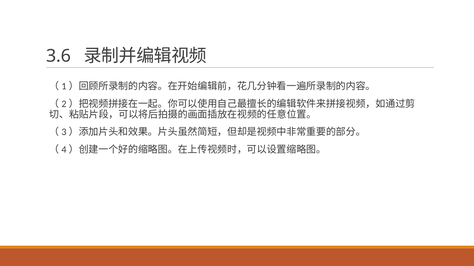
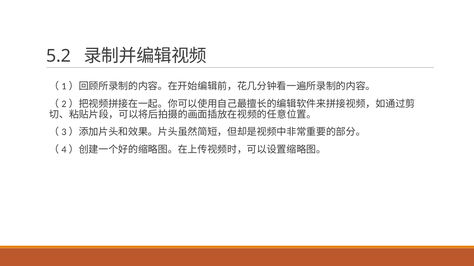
3.6: 3.6 -> 5.2
